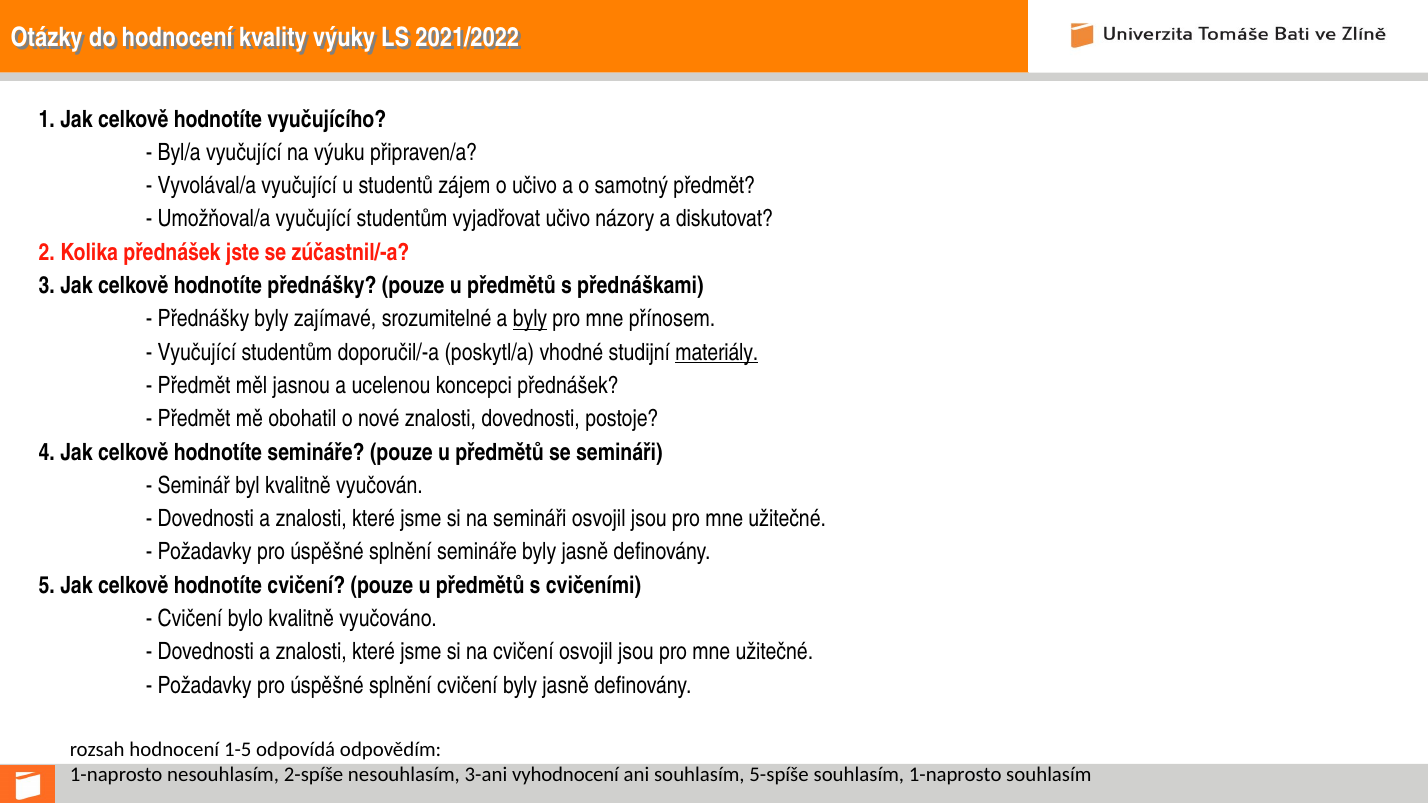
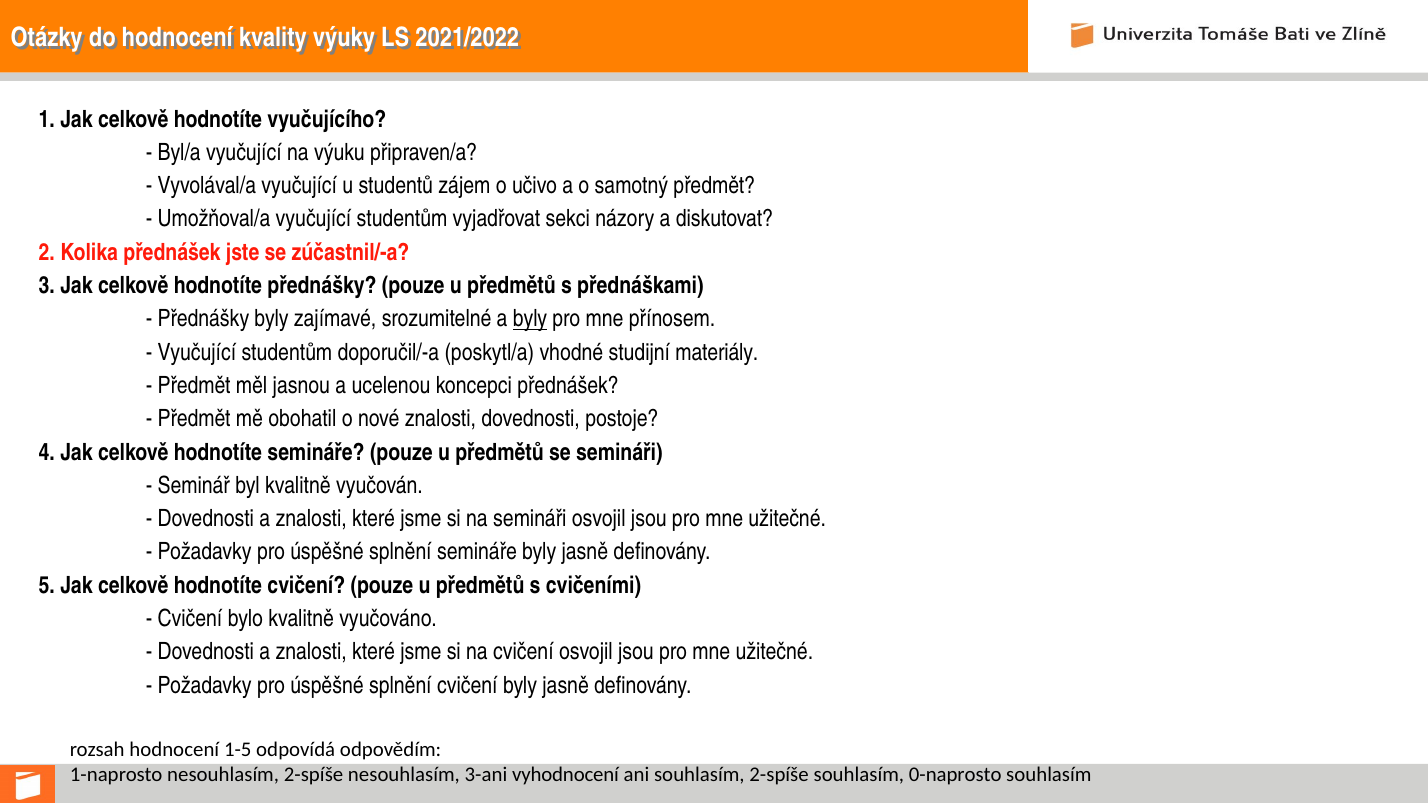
vyjadřovat učivo: učivo -> sekci
materiály underline: present -> none
souhlasím 5-spíše: 5-spíše -> 2-spíše
souhlasím 1-naprosto: 1-naprosto -> 0-naprosto
